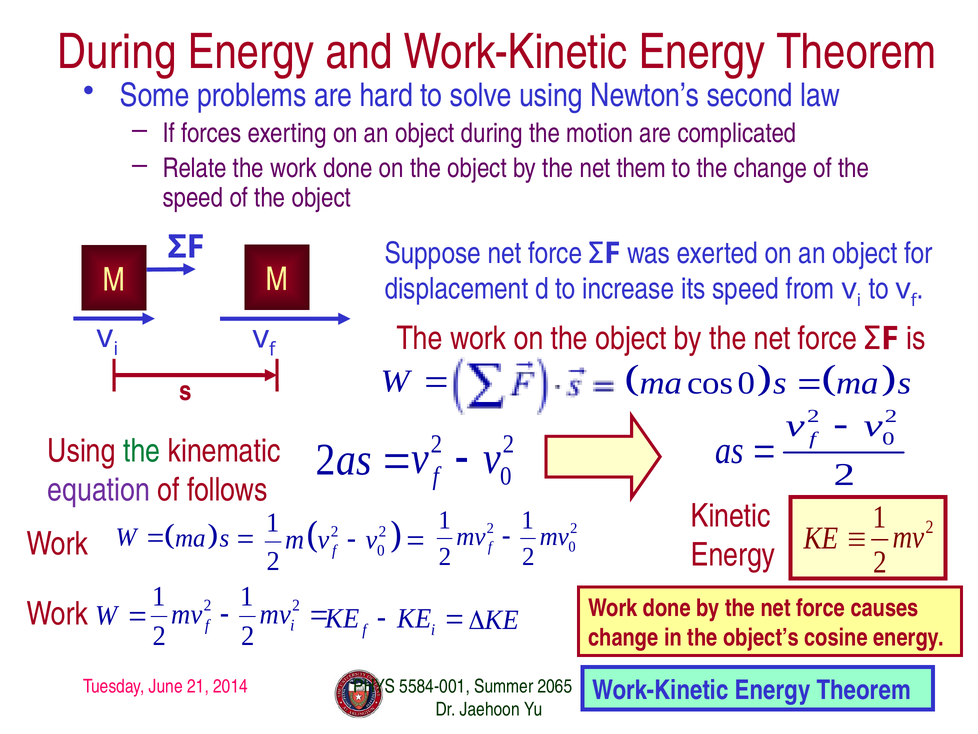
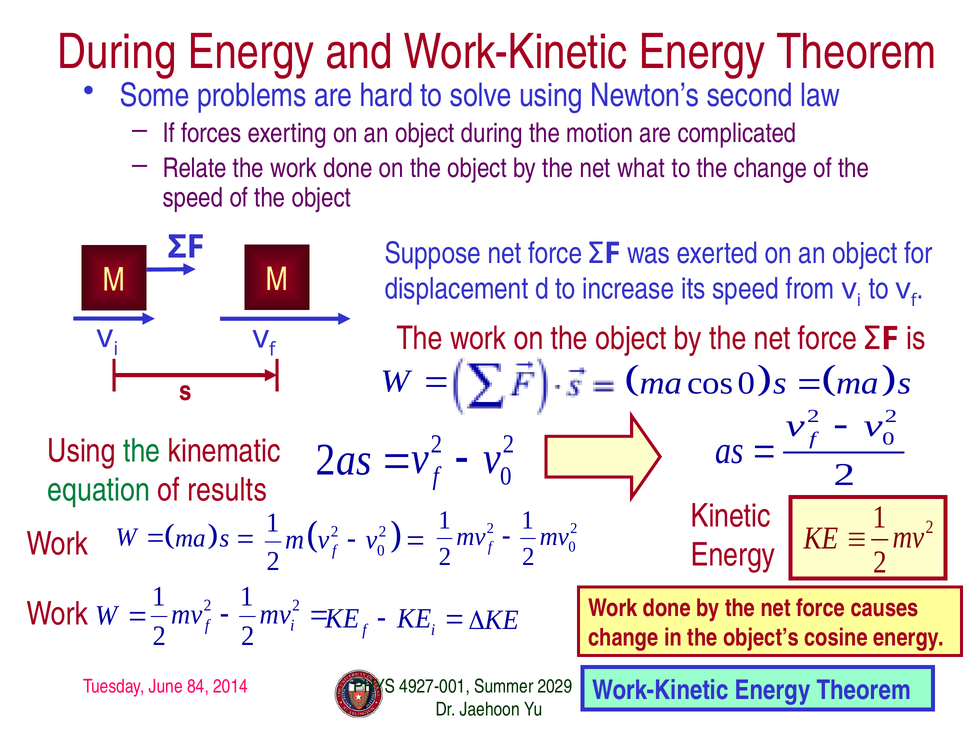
them: them -> what
equation colour: purple -> green
follows: follows -> results
21: 21 -> 84
5584-001: 5584-001 -> 4927-001
2065: 2065 -> 2029
